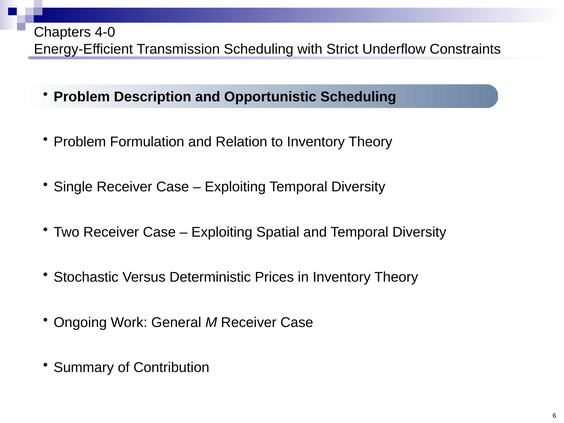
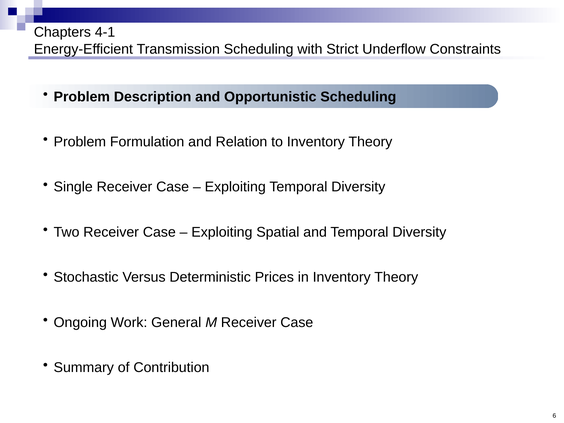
4-0: 4-0 -> 4-1
